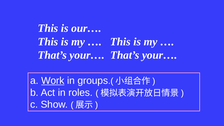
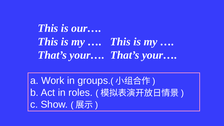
Work underline: present -> none
